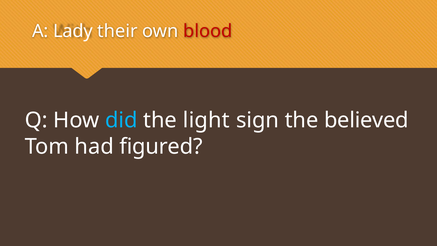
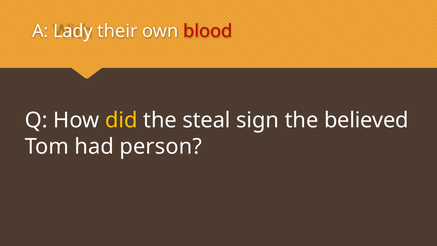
did colour: light blue -> yellow
light: light -> steal
figured: figured -> person
